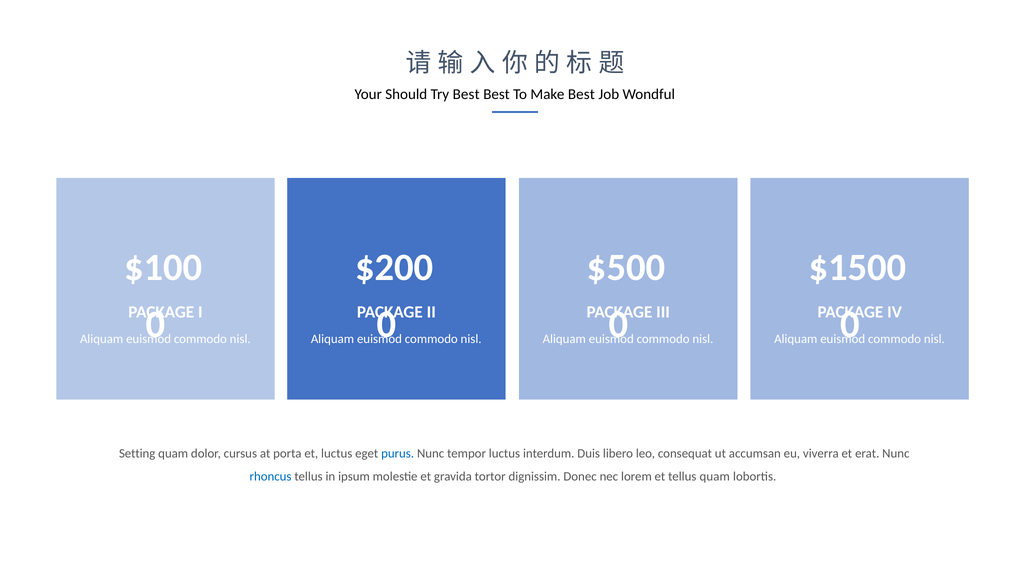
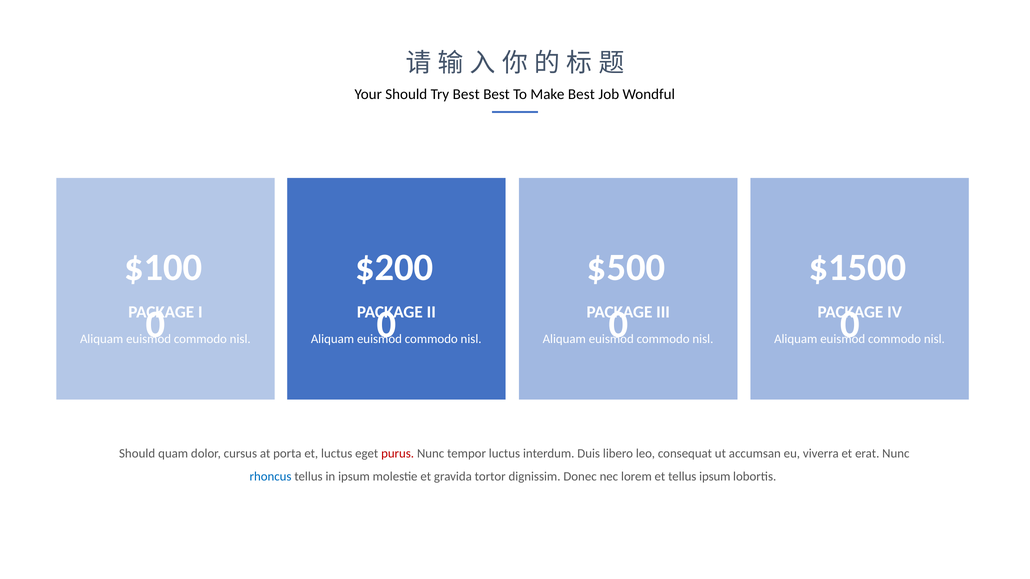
Setting at (137, 454): Setting -> Should
purus colour: blue -> red
tellus quam: quam -> ipsum
